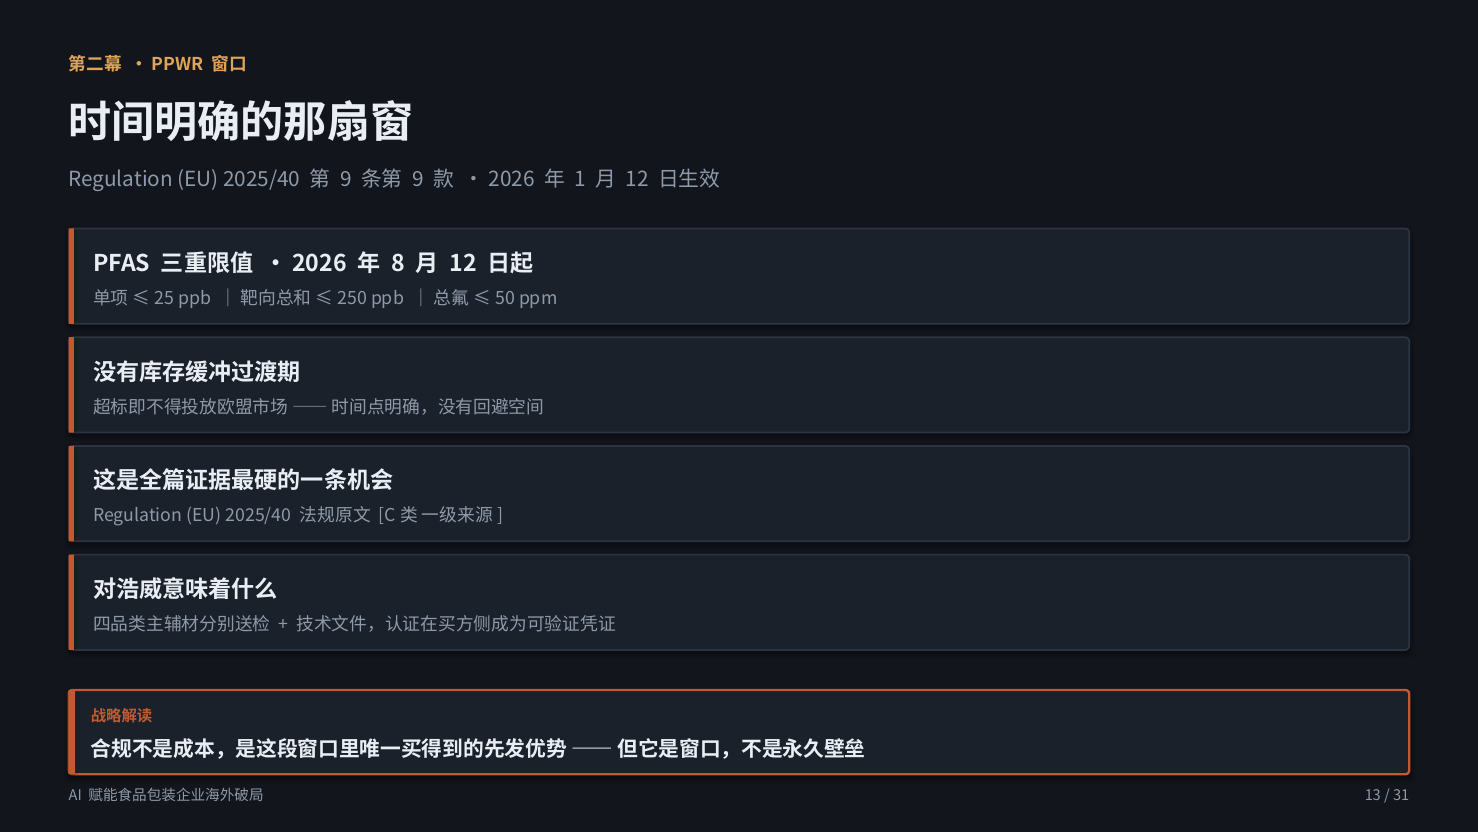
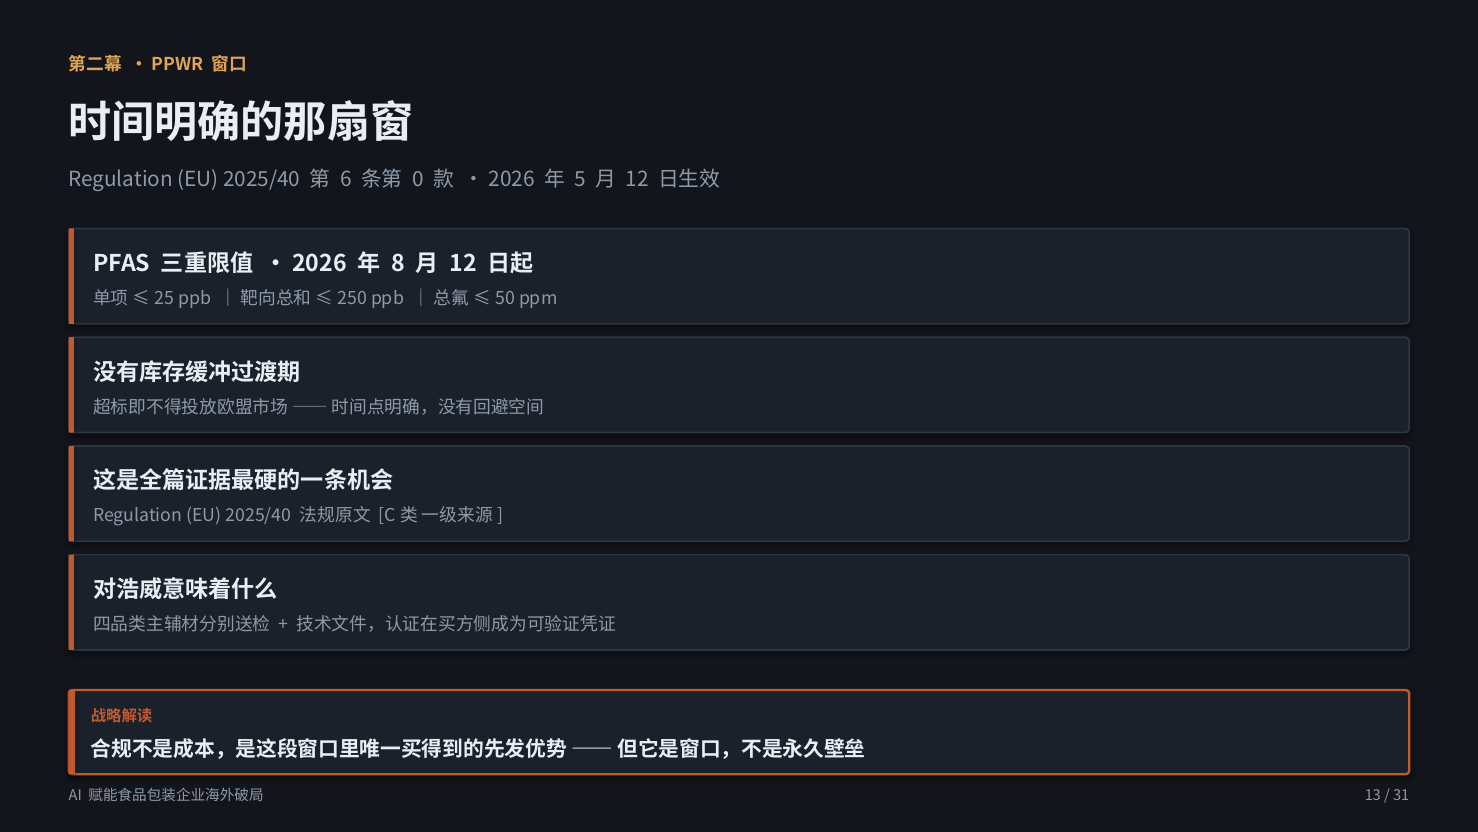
9 at (346, 180): 9 -> 6
9 at (418, 180): 9 -> 0
1: 1 -> 5
